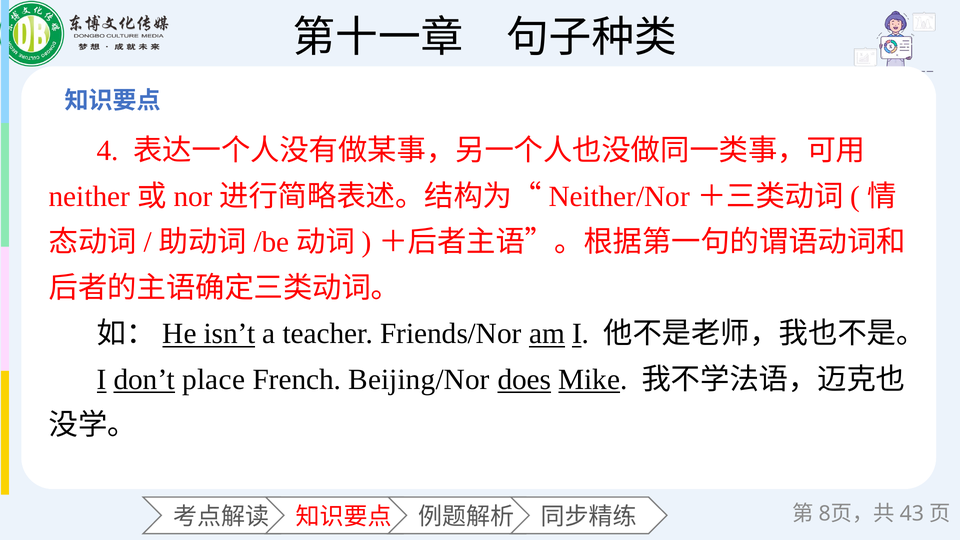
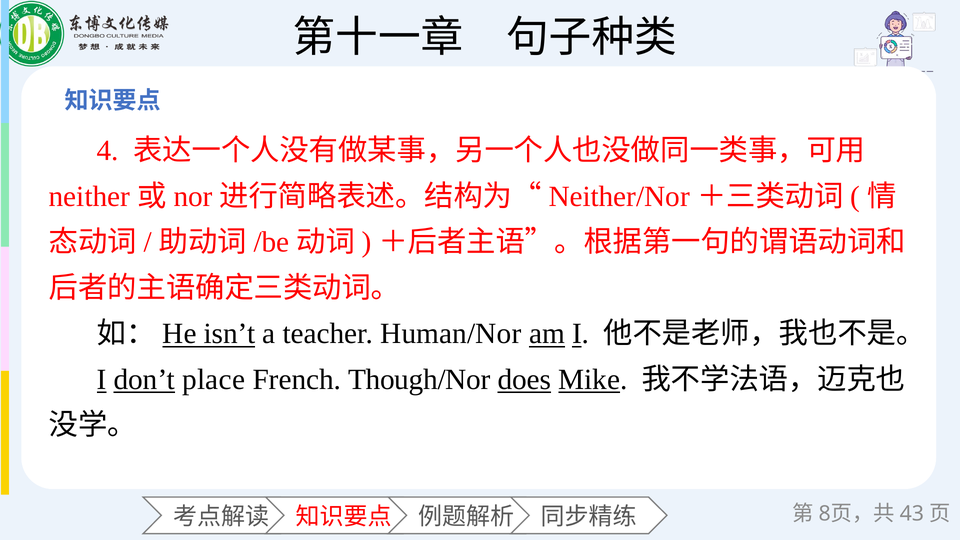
Friends/Nor: Friends/Nor -> Human/Nor
Beijing/Nor: Beijing/Nor -> Though/Nor
